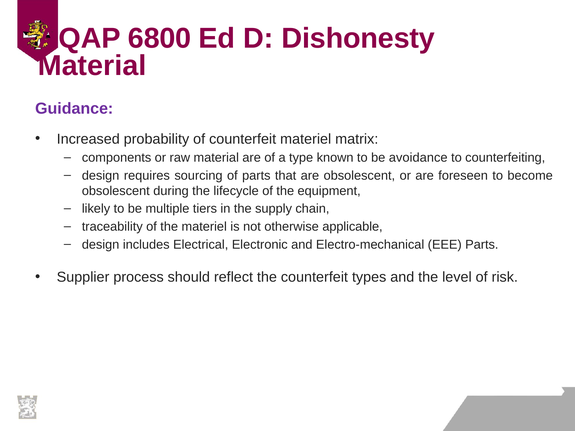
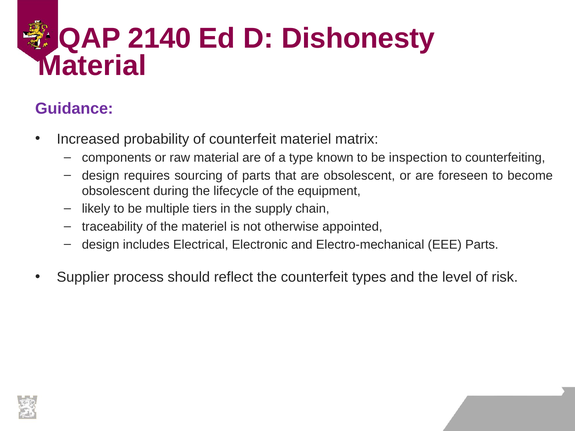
6800: 6800 -> 2140
avoidance: avoidance -> inspection
applicable: applicable -> appointed
